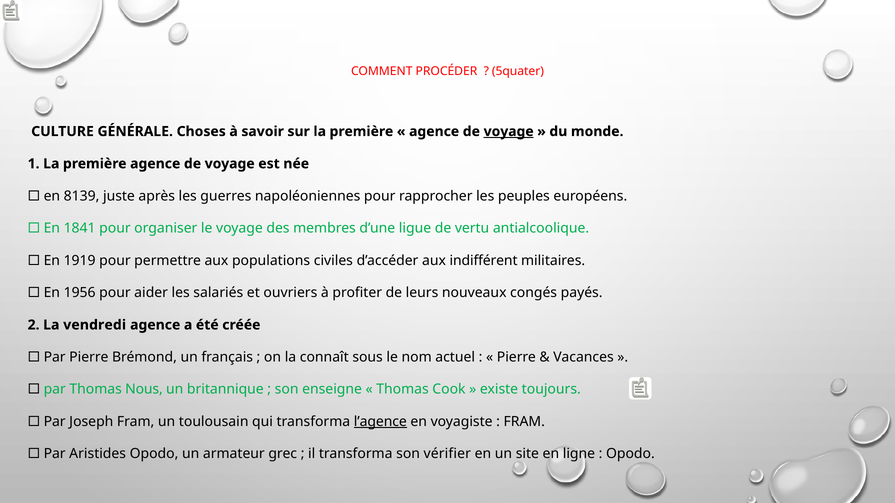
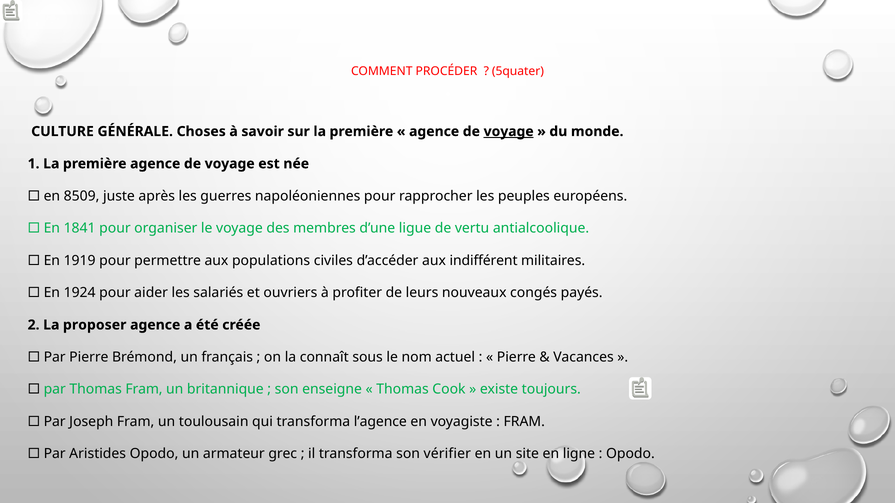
8139: 8139 -> 8509
1956: 1956 -> 1924
vendredi: vendredi -> proposer
Thomas Nous: Nous -> Fram
l’agence underline: present -> none
